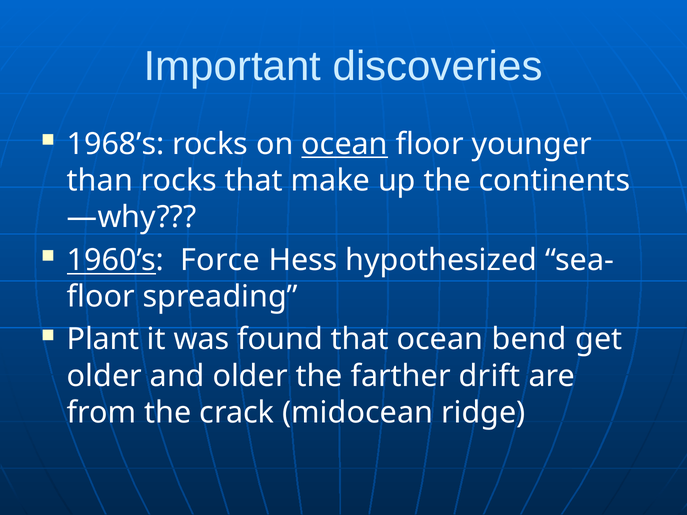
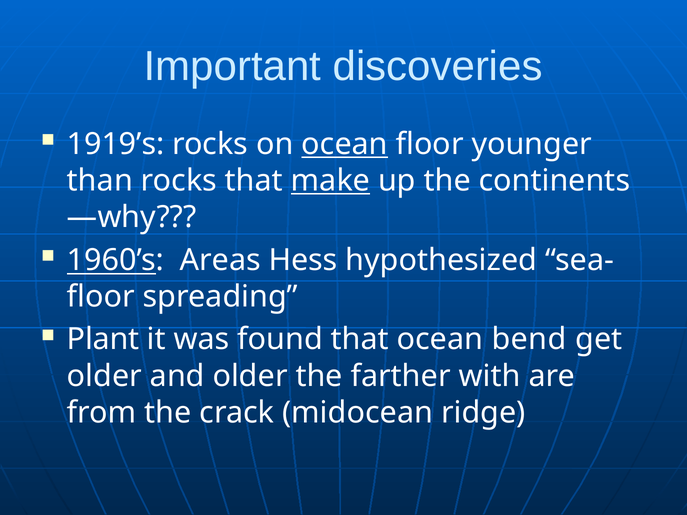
1968’s: 1968’s -> 1919’s
make underline: none -> present
Force: Force -> Areas
drift: drift -> with
